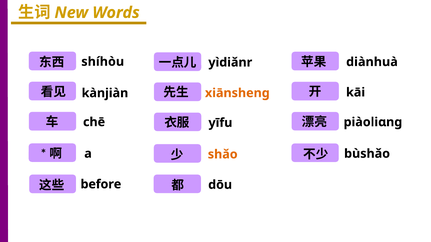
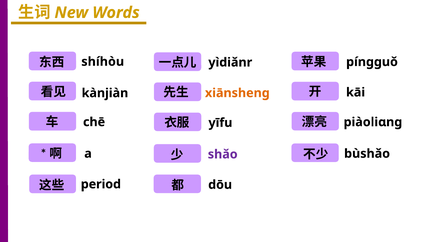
diànhuà: diànhuà -> píngguǒ
shǎo colour: orange -> purple
before: before -> period
